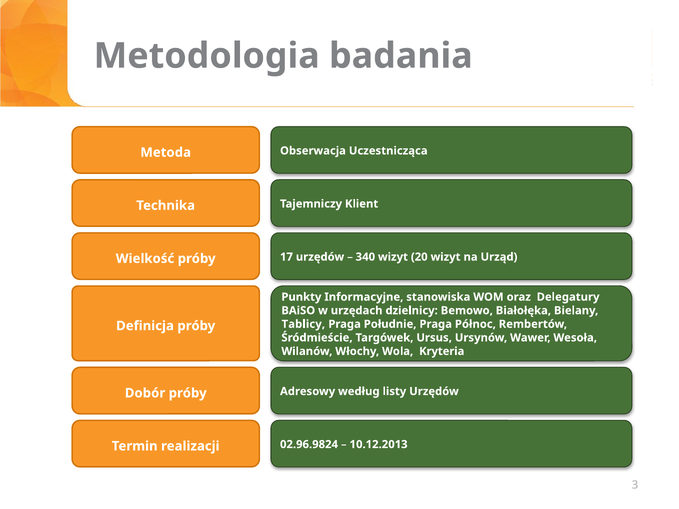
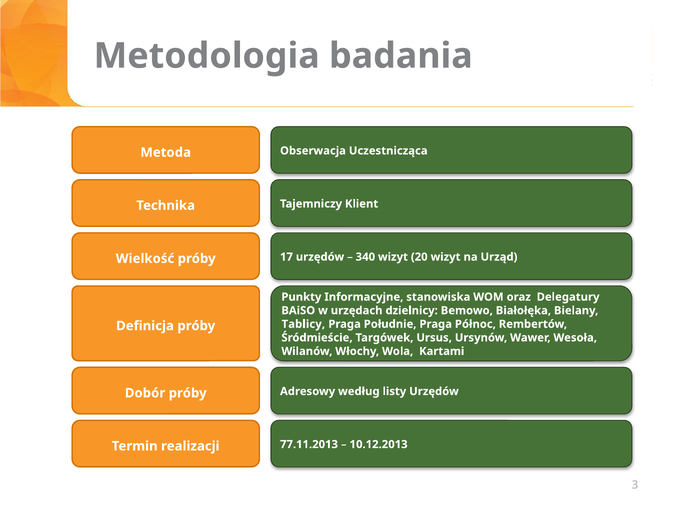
Kryteria: Kryteria -> Kartami
02.96.9824: 02.96.9824 -> 77.11.2013
